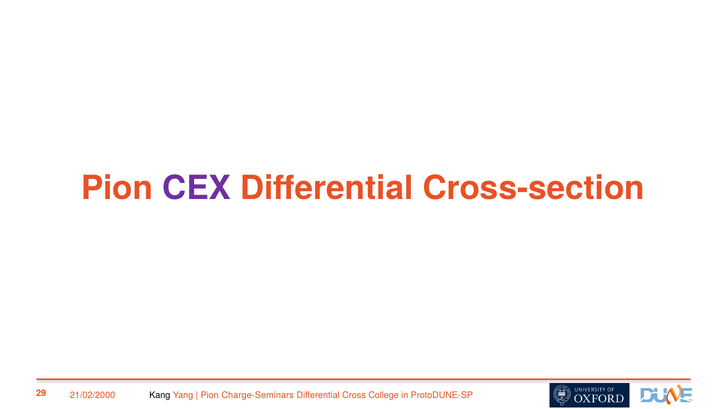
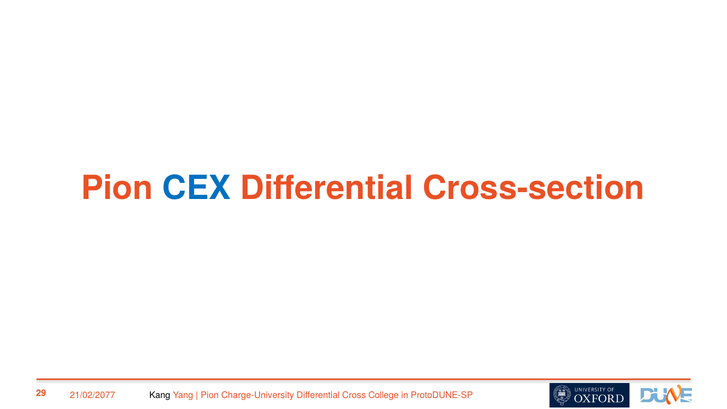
CEX colour: purple -> blue
Charge-Seminars: Charge-Seminars -> Charge-University
21/02/2000: 21/02/2000 -> 21/02/2077
